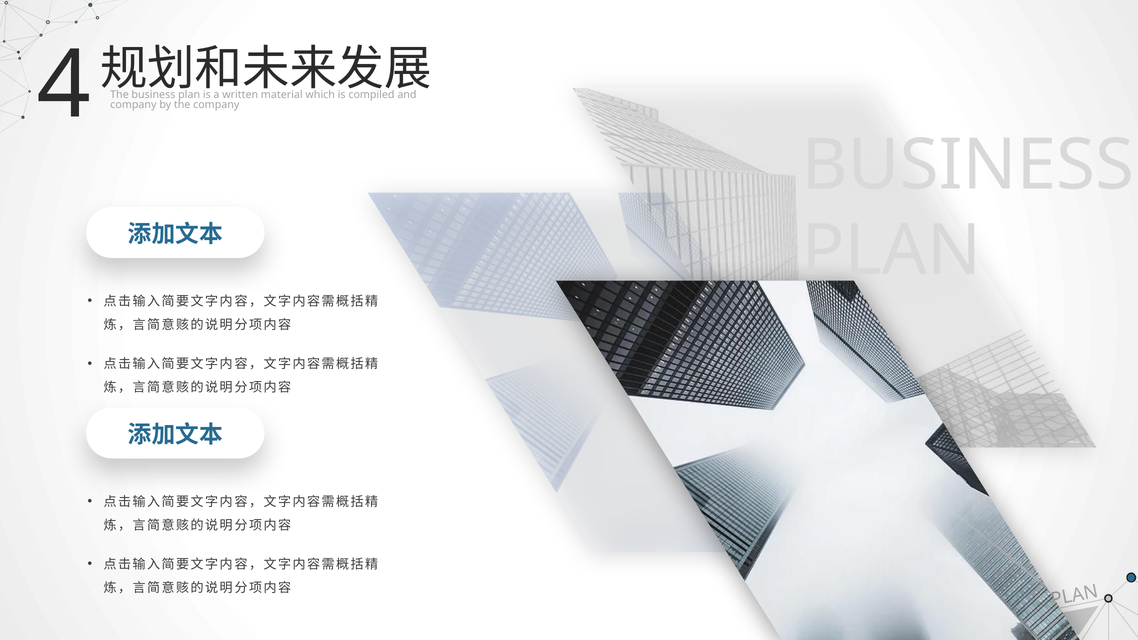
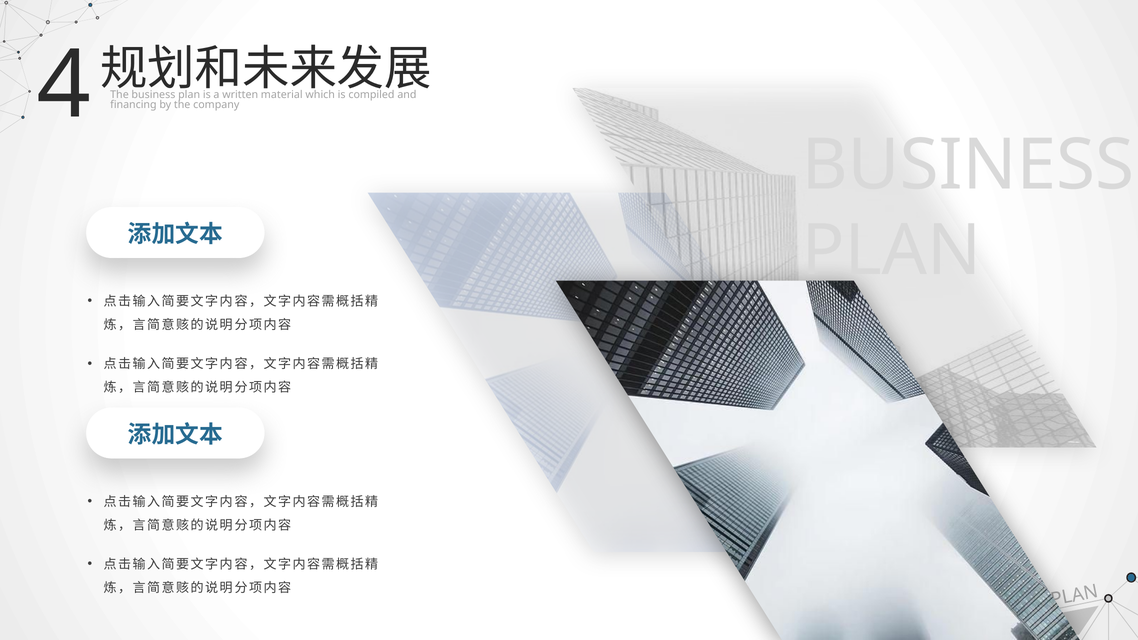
company at (133, 105): company -> financing
